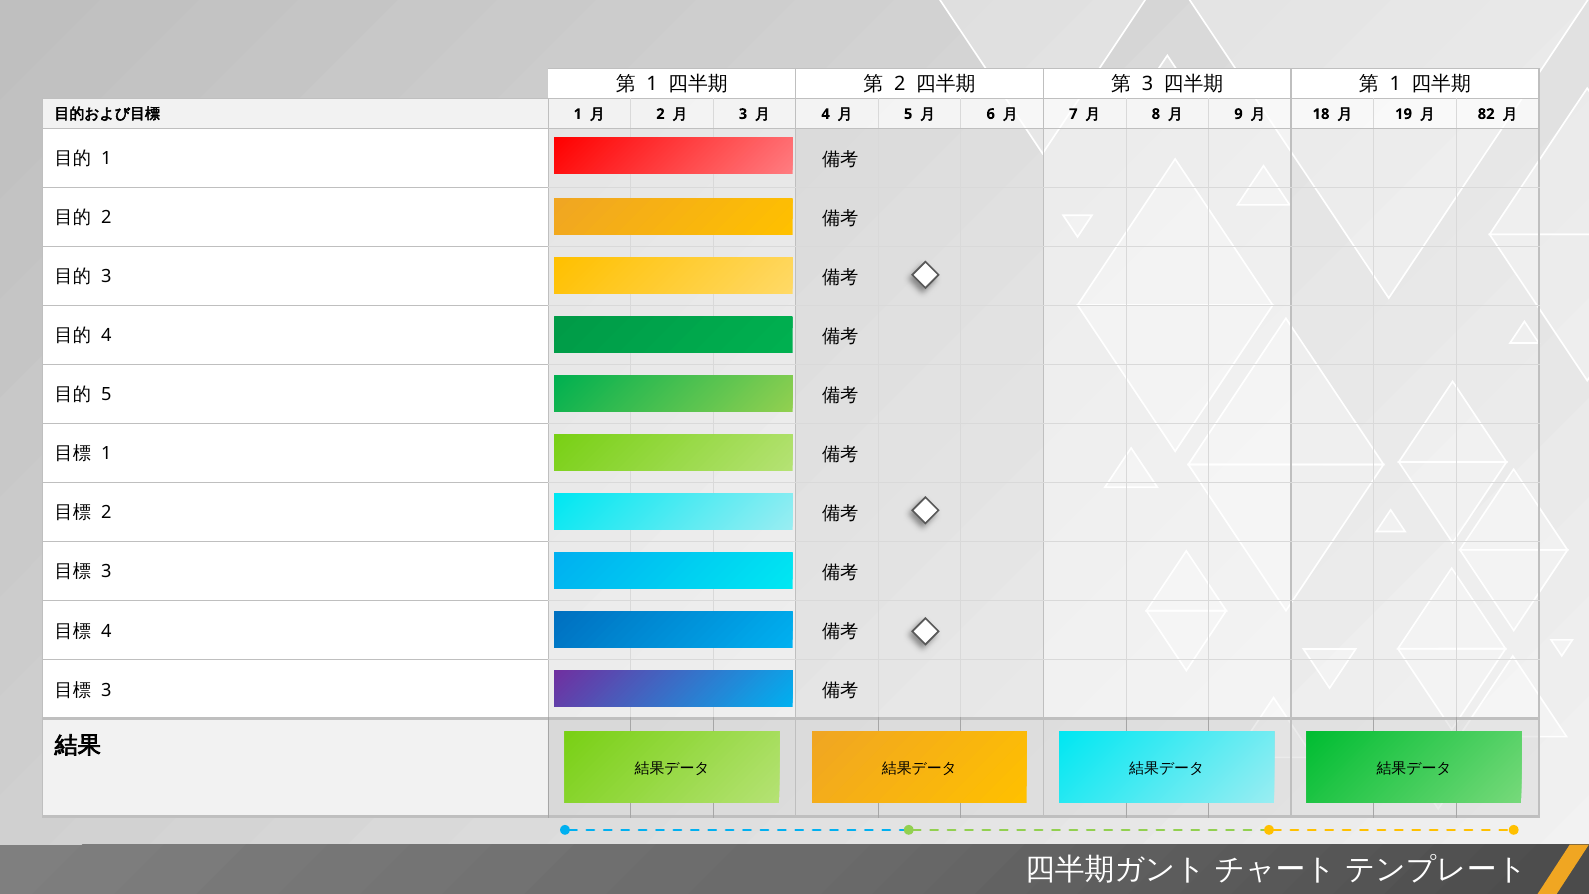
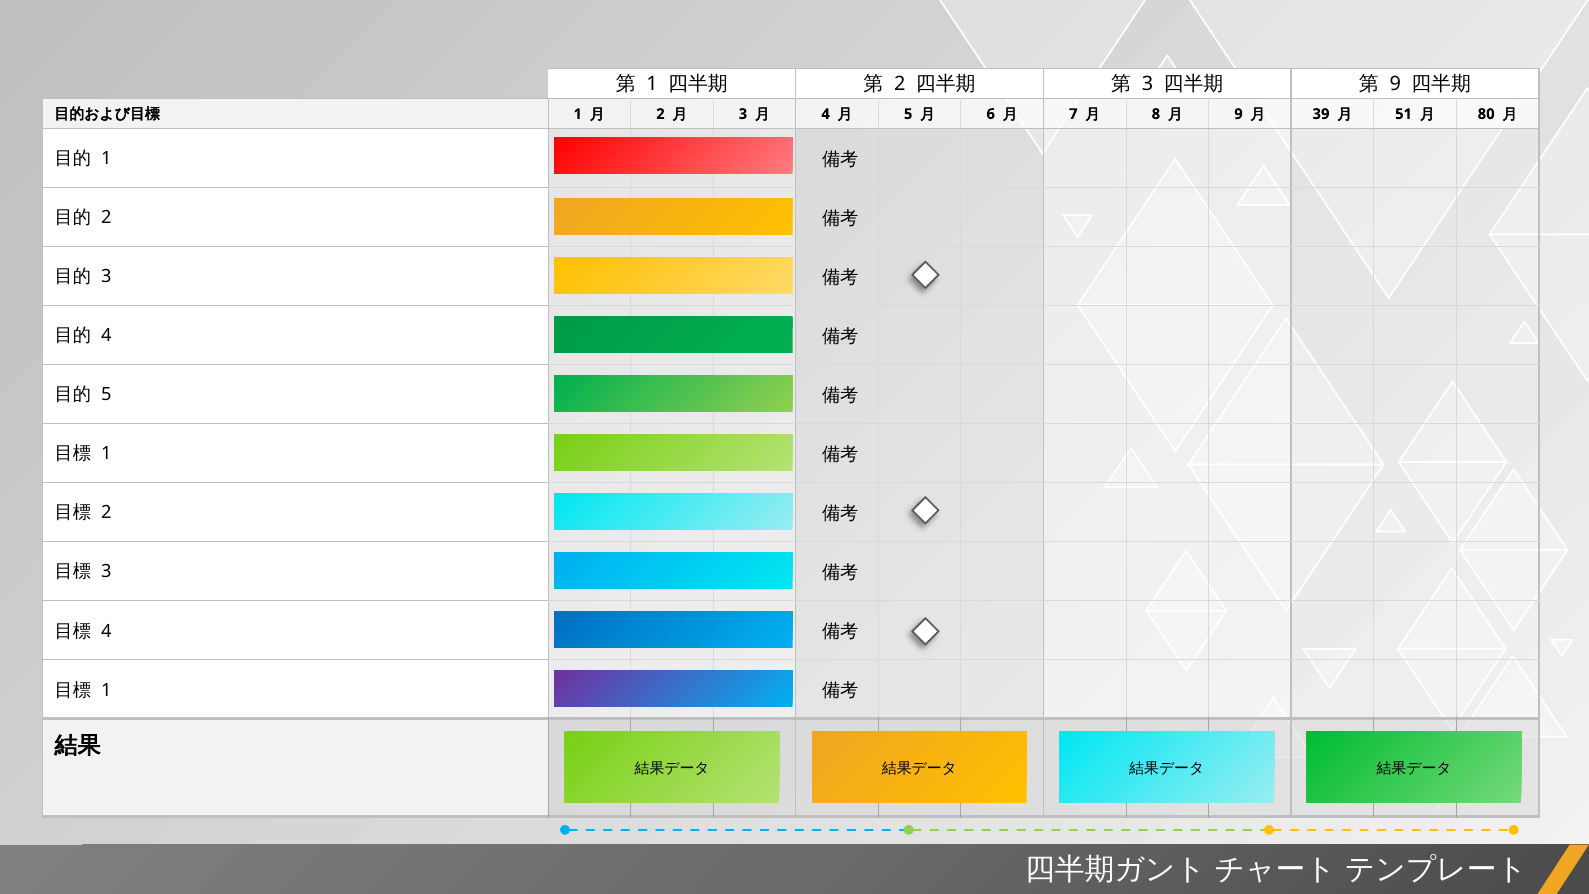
1 at (1395, 84): 1 -> 9
18: 18 -> 39
19: 19 -> 51
82: 82 -> 80
3 at (106, 690): 3 -> 1
